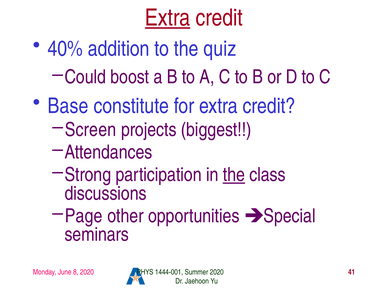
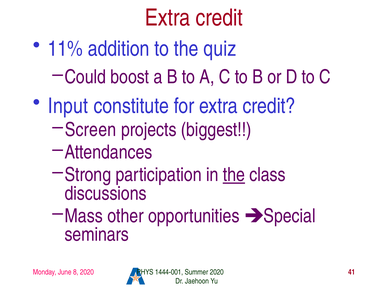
Extra at (168, 18) underline: present -> none
40%: 40% -> 11%
Base: Base -> Input
Page: Page -> Mass
